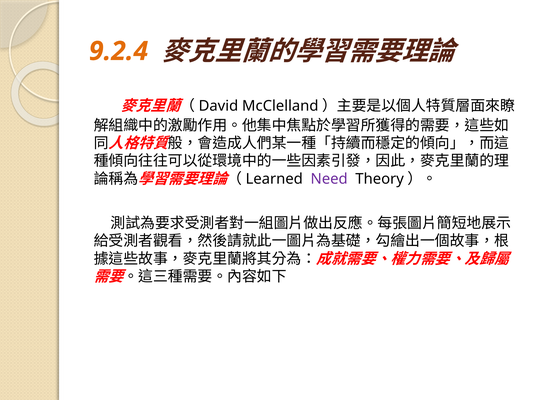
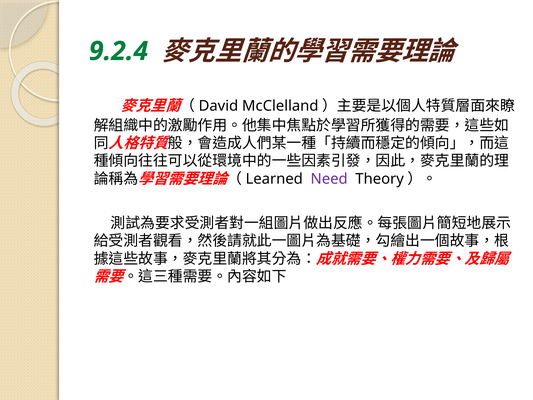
9.2.4 colour: orange -> green
